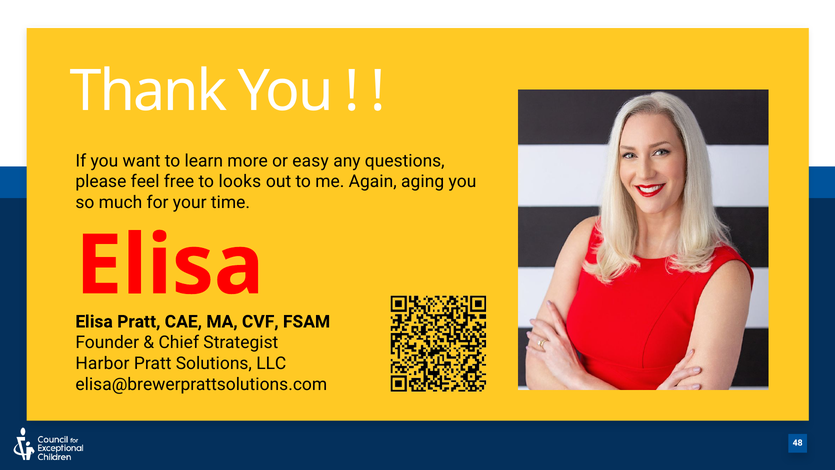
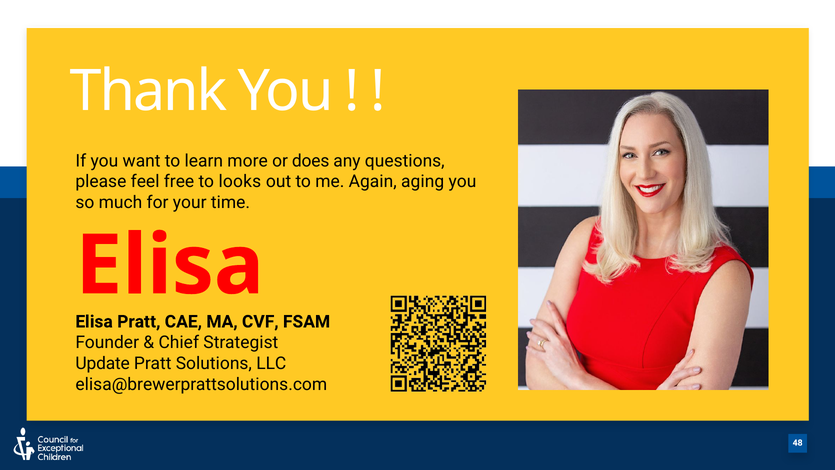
easy: easy -> does
Harbor: Harbor -> Update
